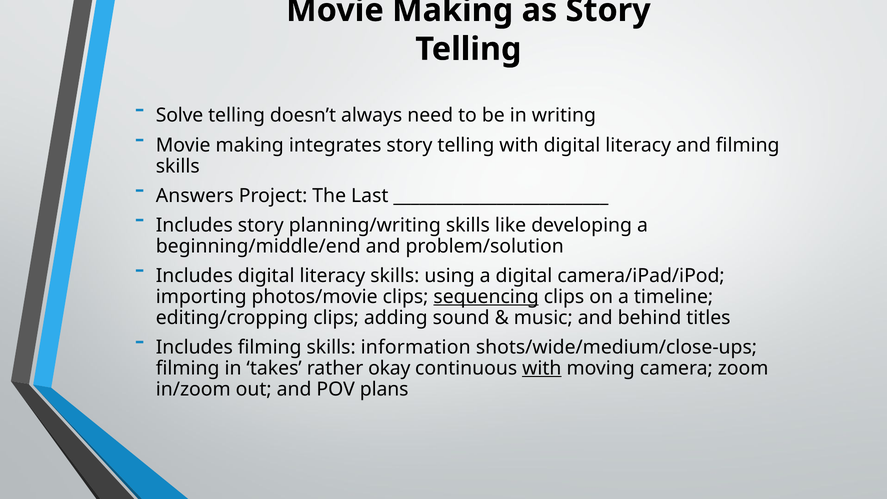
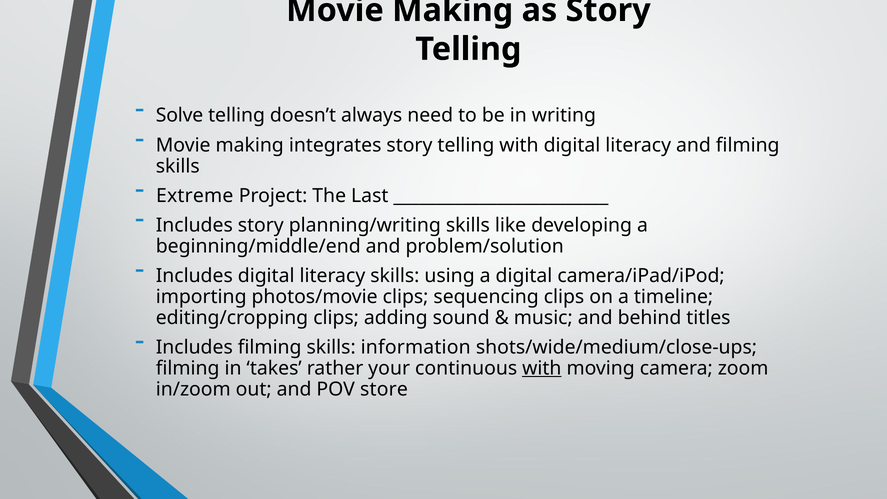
Answers: Answers -> Extreme
sequencing underline: present -> none
okay: okay -> your
plans: plans -> store
